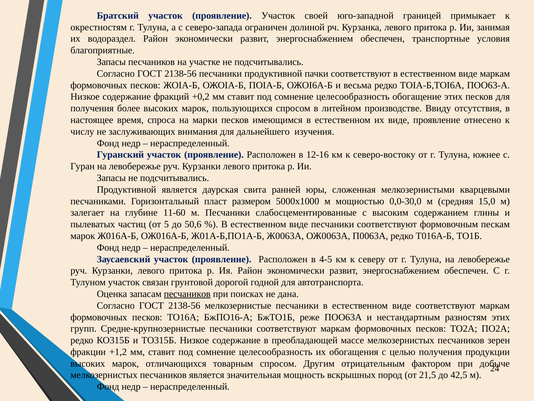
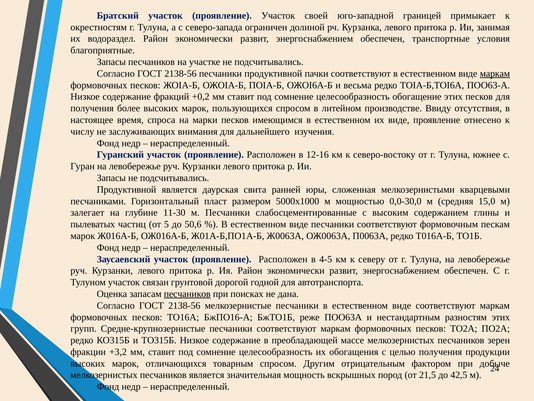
маркам at (495, 73) underline: none -> present
11-60: 11-60 -> 11-30
+1,2: +1,2 -> +3,2
